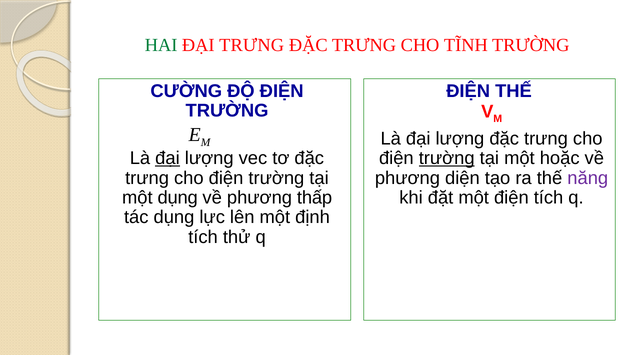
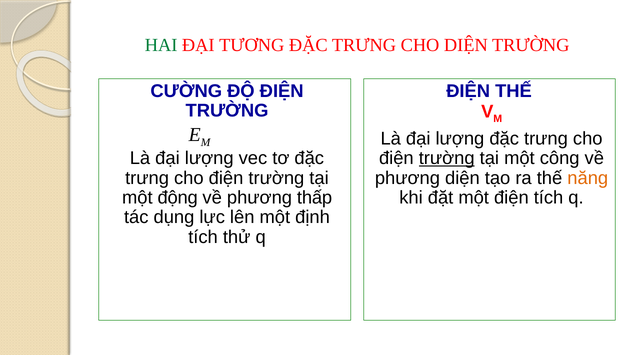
ĐẠI TRƯNG: TRƯNG -> TƯƠNG
CHO TĨNH: TĨNH -> DIỆN
đại at (168, 158) underline: present -> none
hoặc: hoặc -> công
năng colour: purple -> orange
một dụng: dụng -> động
